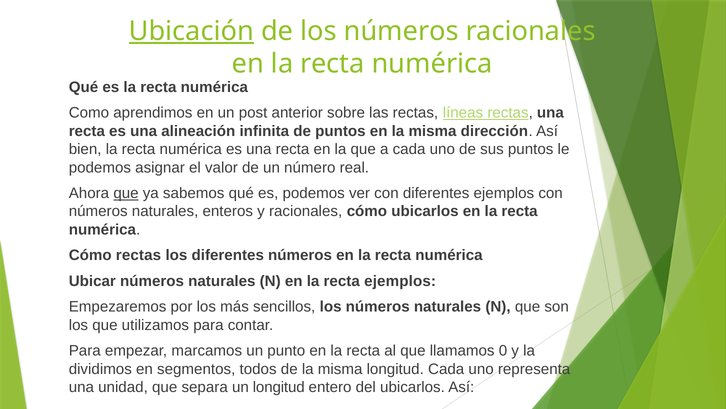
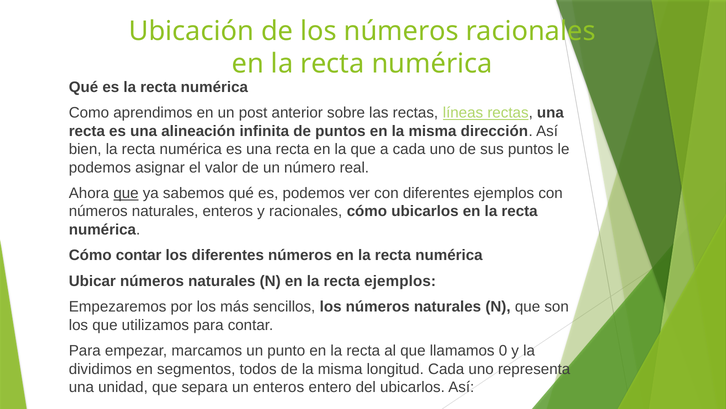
Ubicación underline: present -> none
Cómo rectas: rectas -> contar
un longitud: longitud -> enteros
